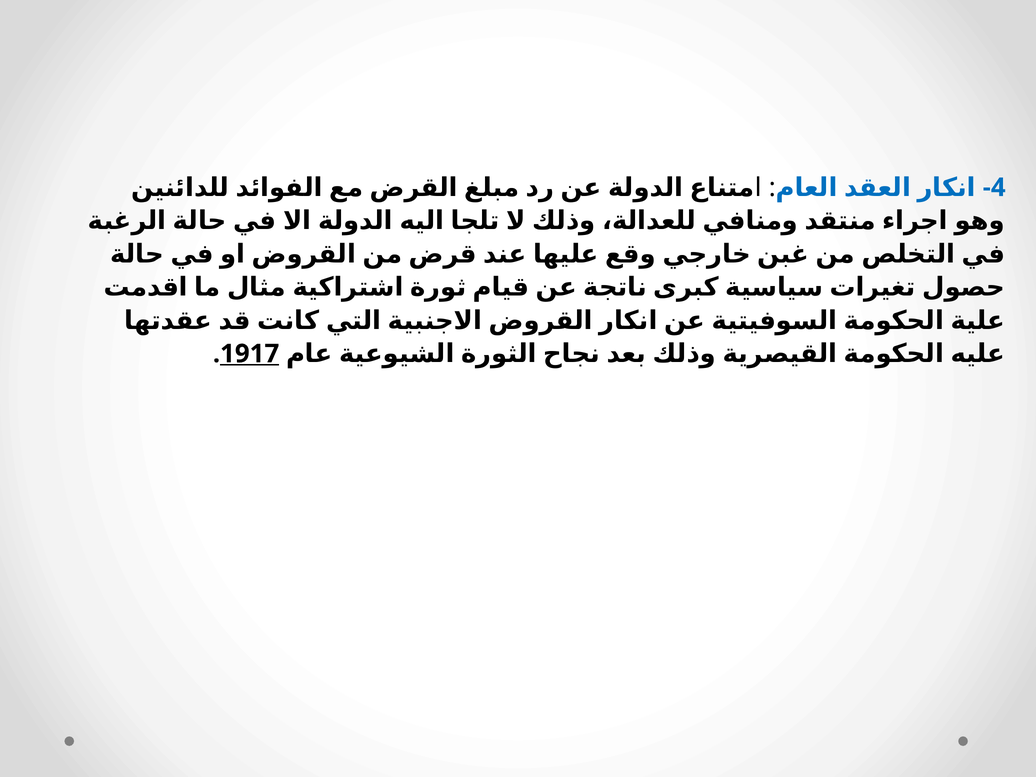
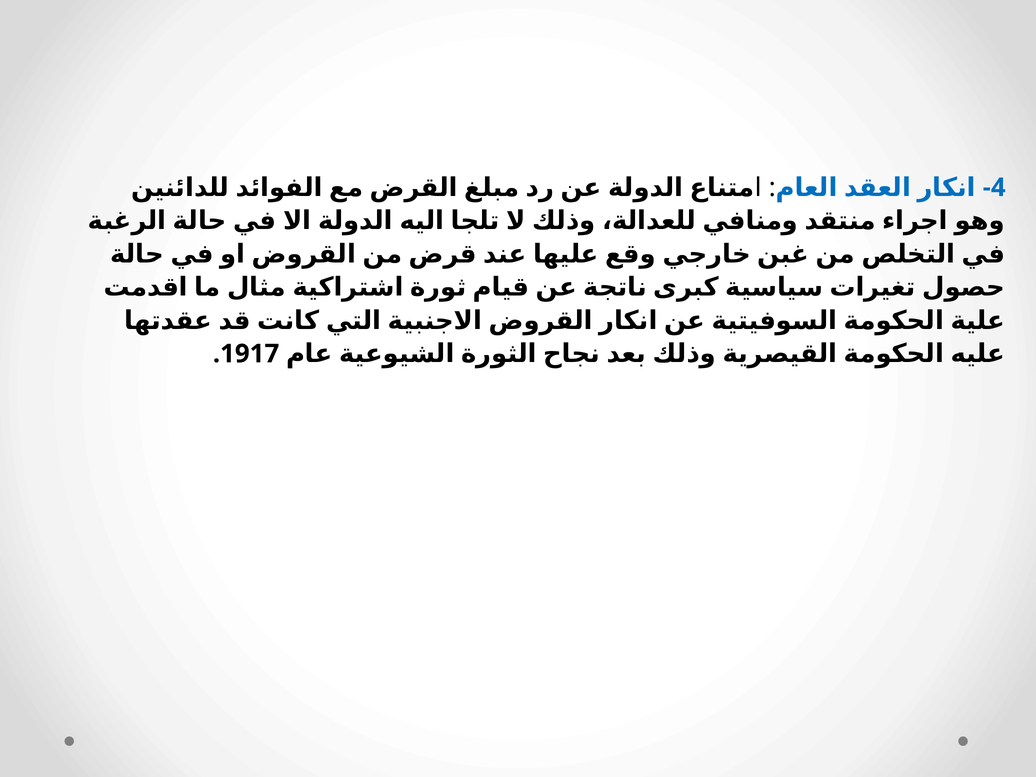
1917 underline: present -> none
